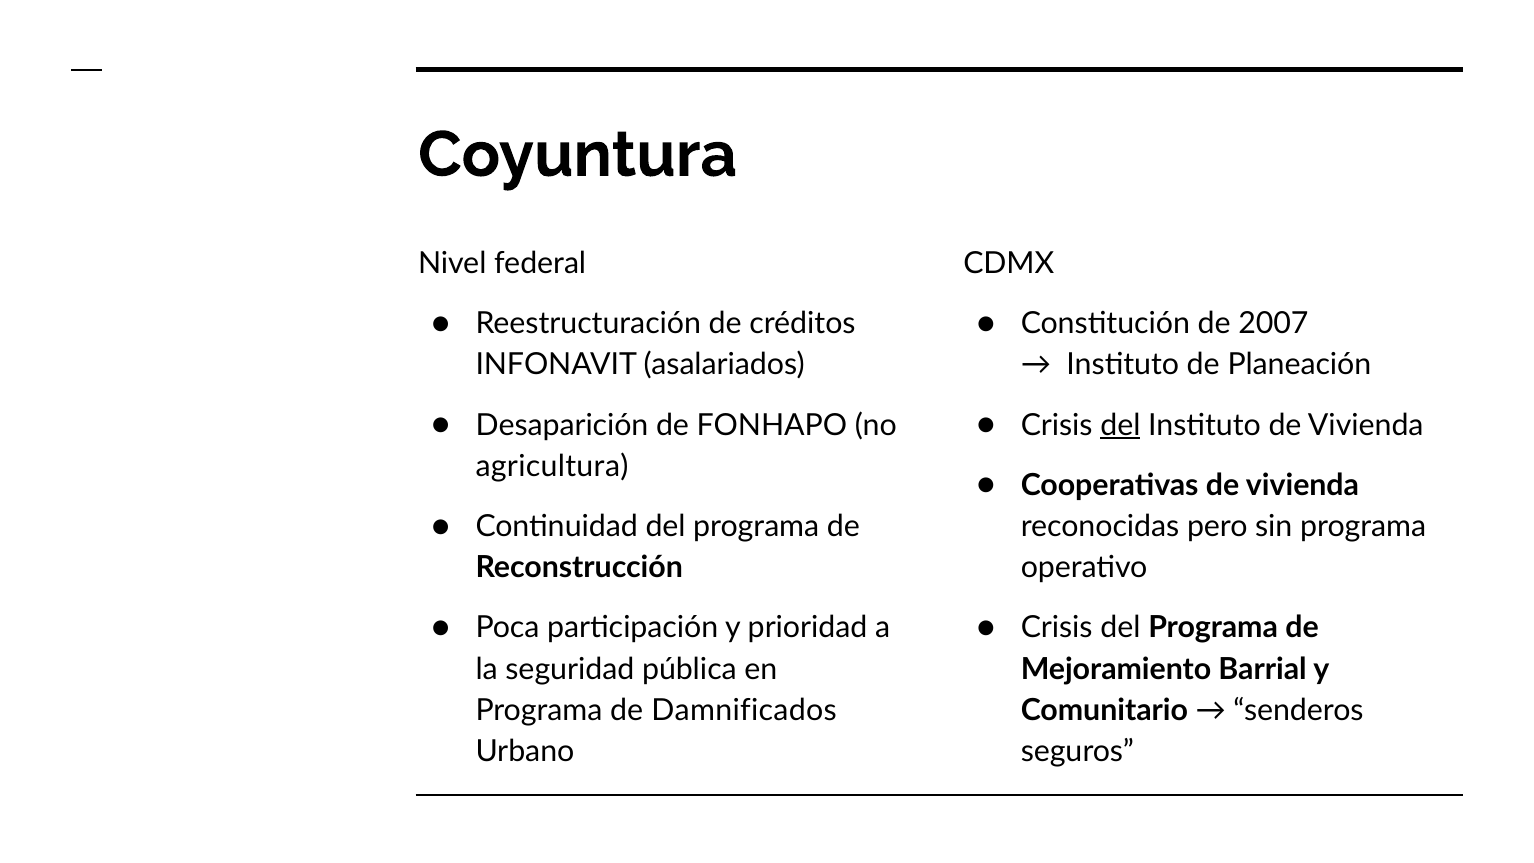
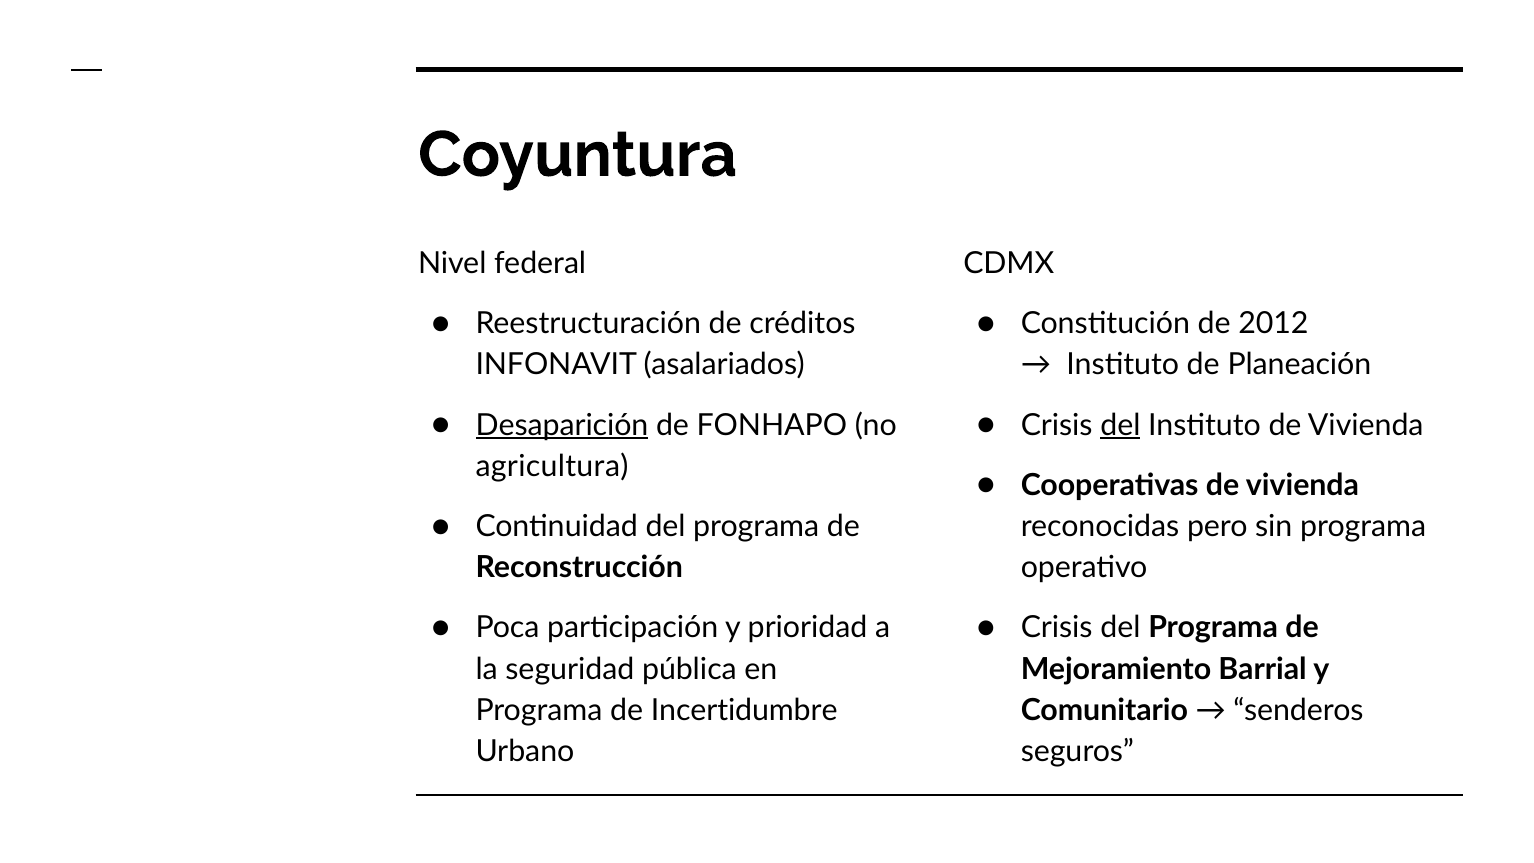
2007: 2007 -> 2012
Desaparición underline: none -> present
Damnificados: Damnificados -> Incertidumbre
